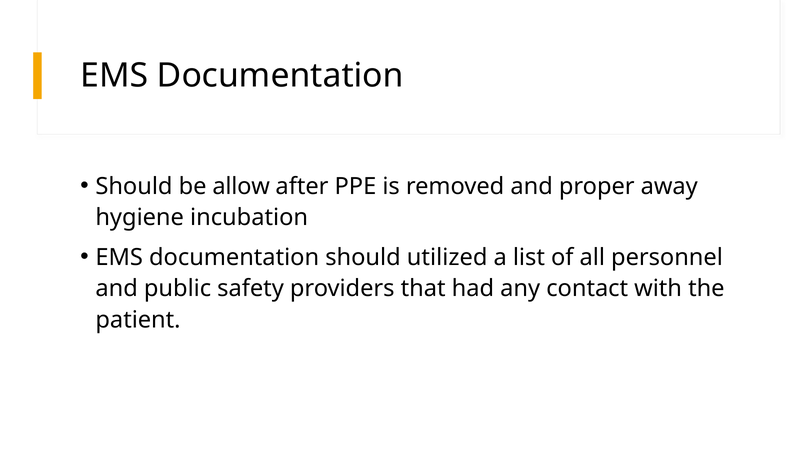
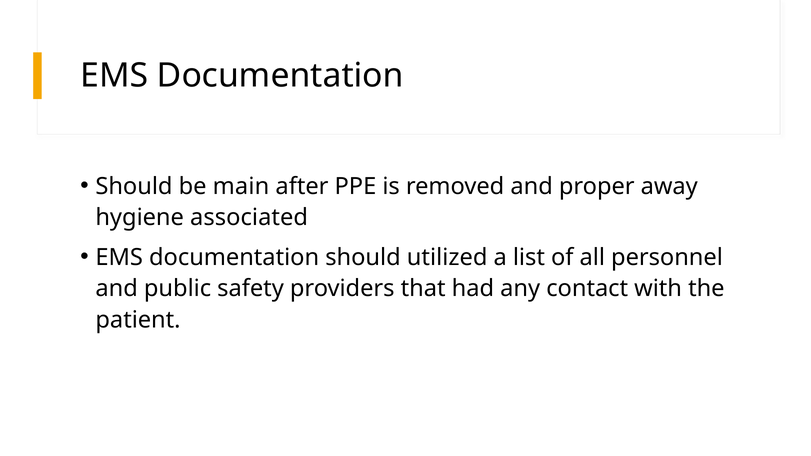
allow: allow -> main
incubation: incubation -> associated
